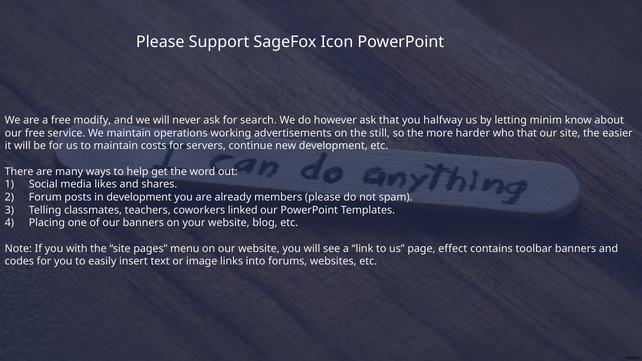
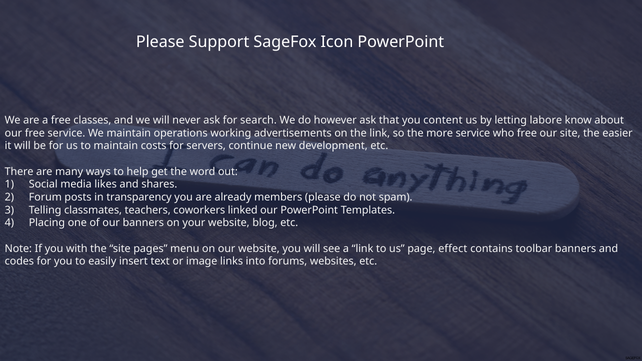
modify: modify -> classes
halfway: halfway -> content
minim: minim -> labore
the still: still -> link
more harder: harder -> service
who that: that -> free
in development: development -> transparency
